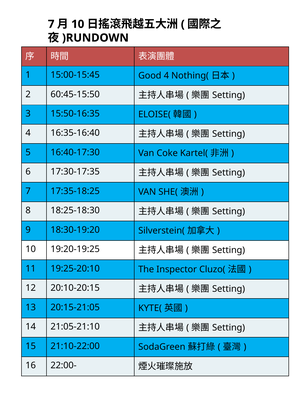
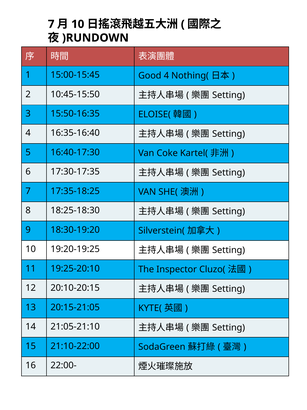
60:45-15:50: 60:45-15:50 -> 10:45-15:50
